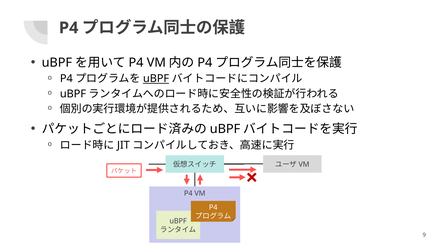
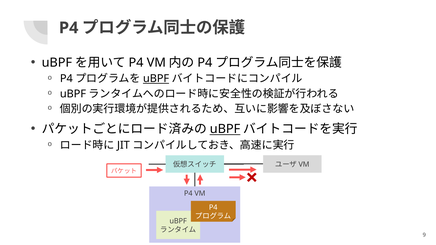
uBPF at (225, 129) underline: none -> present
